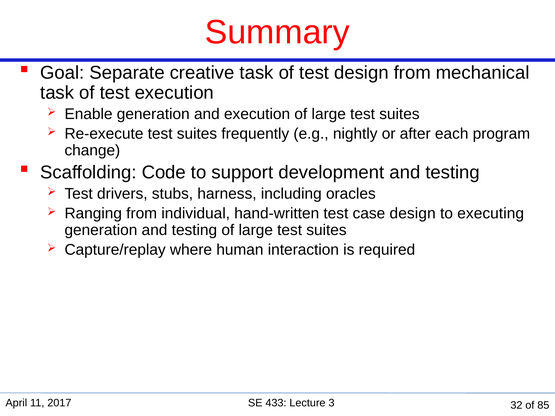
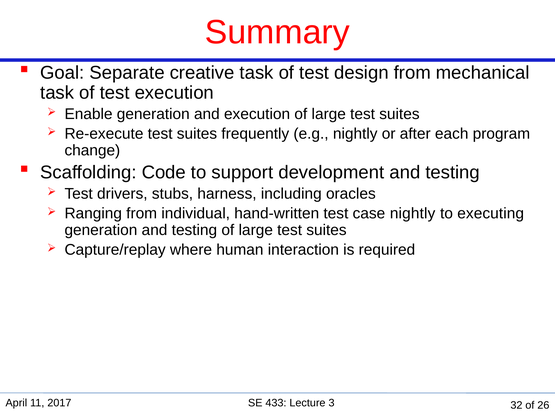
case design: design -> nightly
85: 85 -> 26
